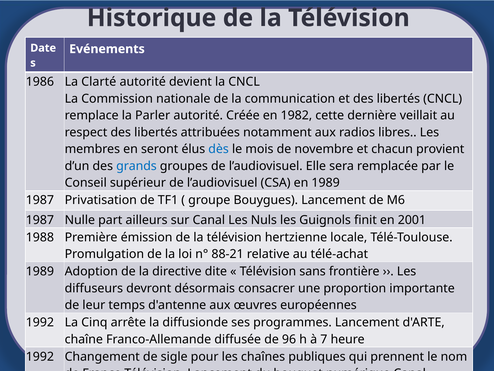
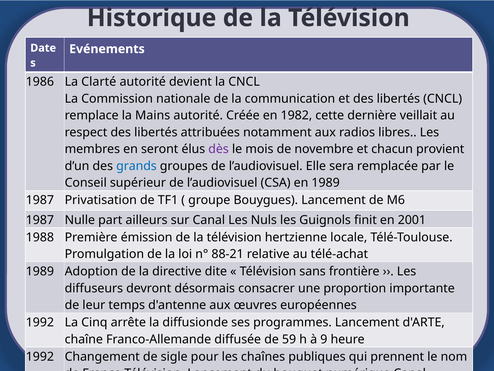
Parler: Parler -> Mains
dès colour: blue -> purple
96: 96 -> 59
7: 7 -> 9
